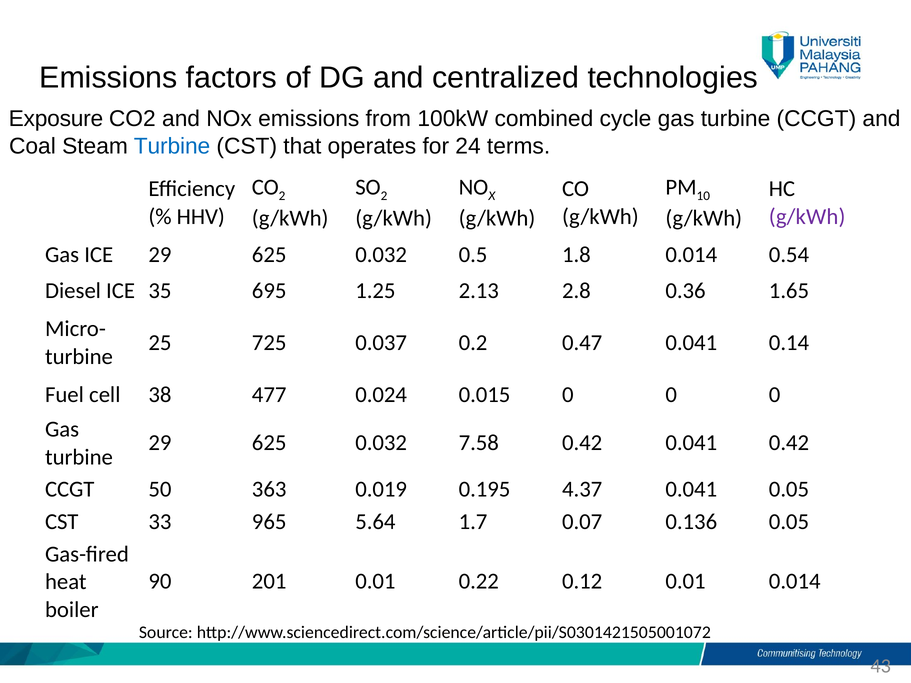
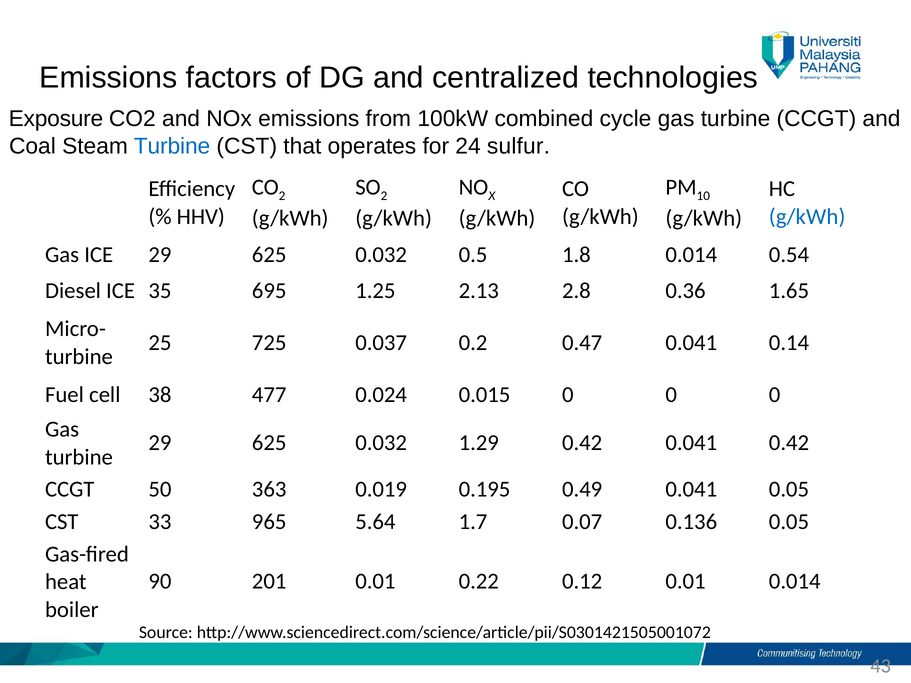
terms: terms -> sulfur
g/kWh at (807, 217) colour: purple -> blue
7.58: 7.58 -> 1.29
4.37: 4.37 -> 0.49
